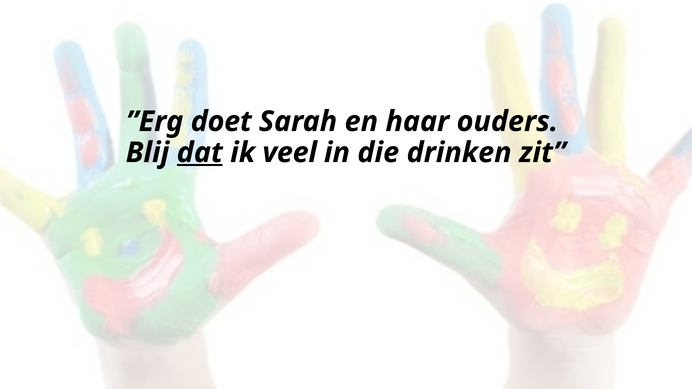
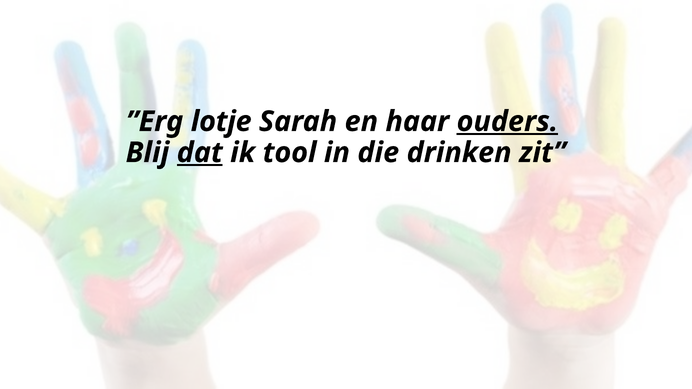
doet: doet -> lotje
ouders underline: none -> present
veel: veel -> tool
